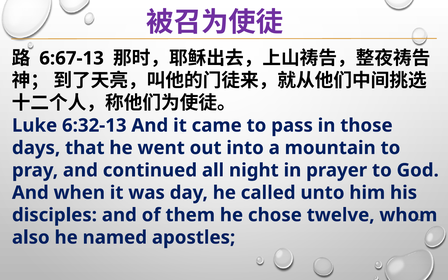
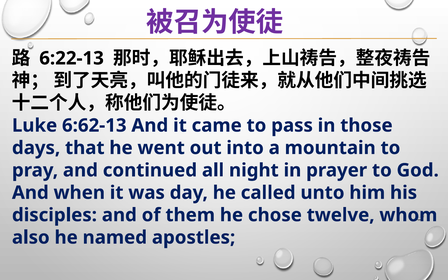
6:67-13: 6:67-13 -> 6:22-13
6:32-13: 6:32-13 -> 6:62-13
